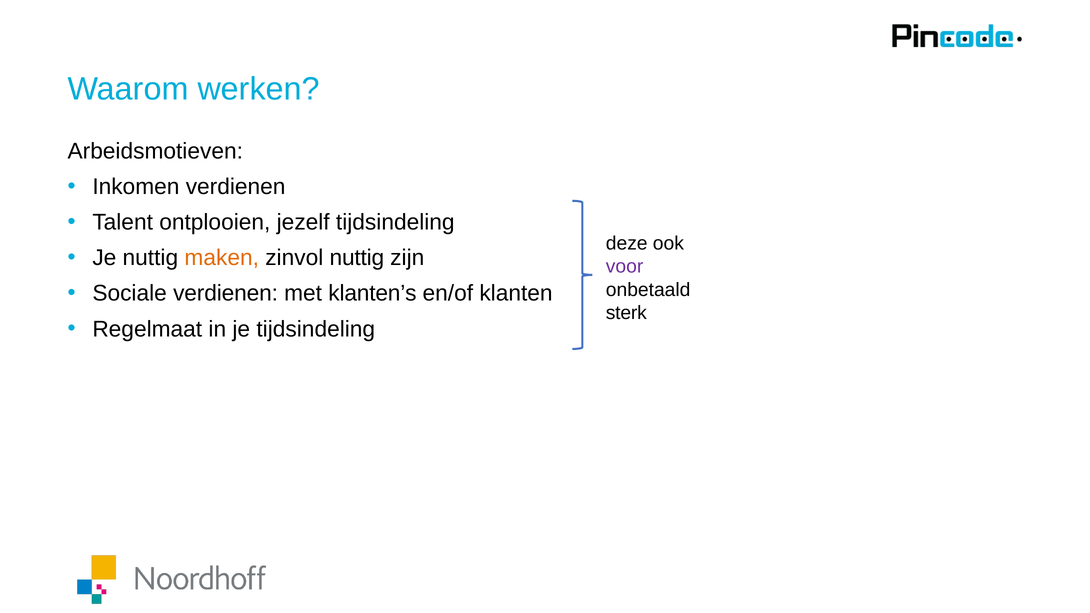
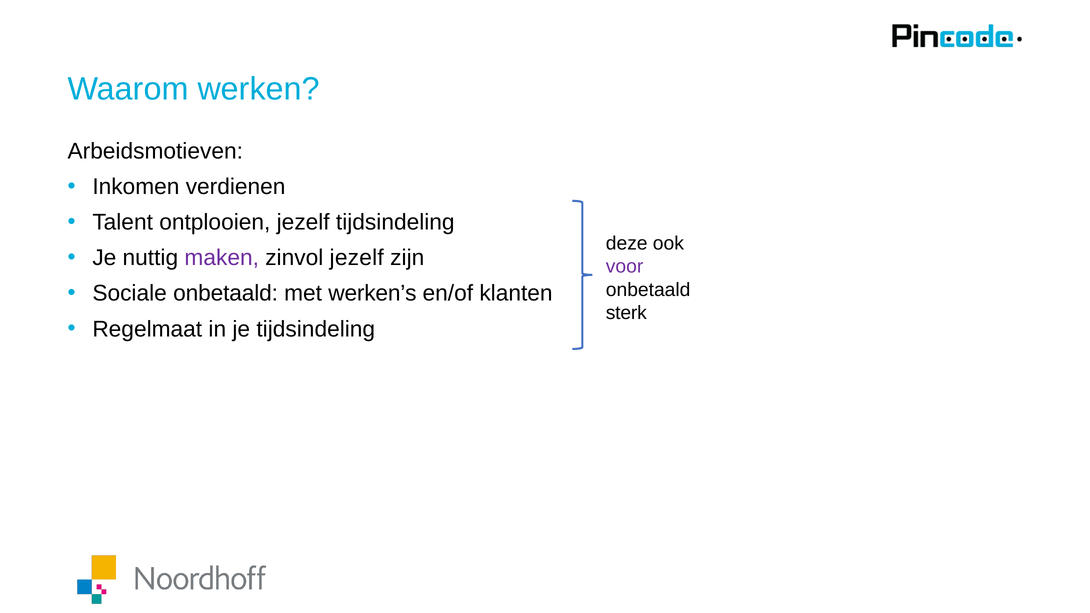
maken colour: orange -> purple
zinvol nuttig: nuttig -> jezelf
Sociale verdienen: verdienen -> onbetaald
klanten’s: klanten’s -> werken’s
